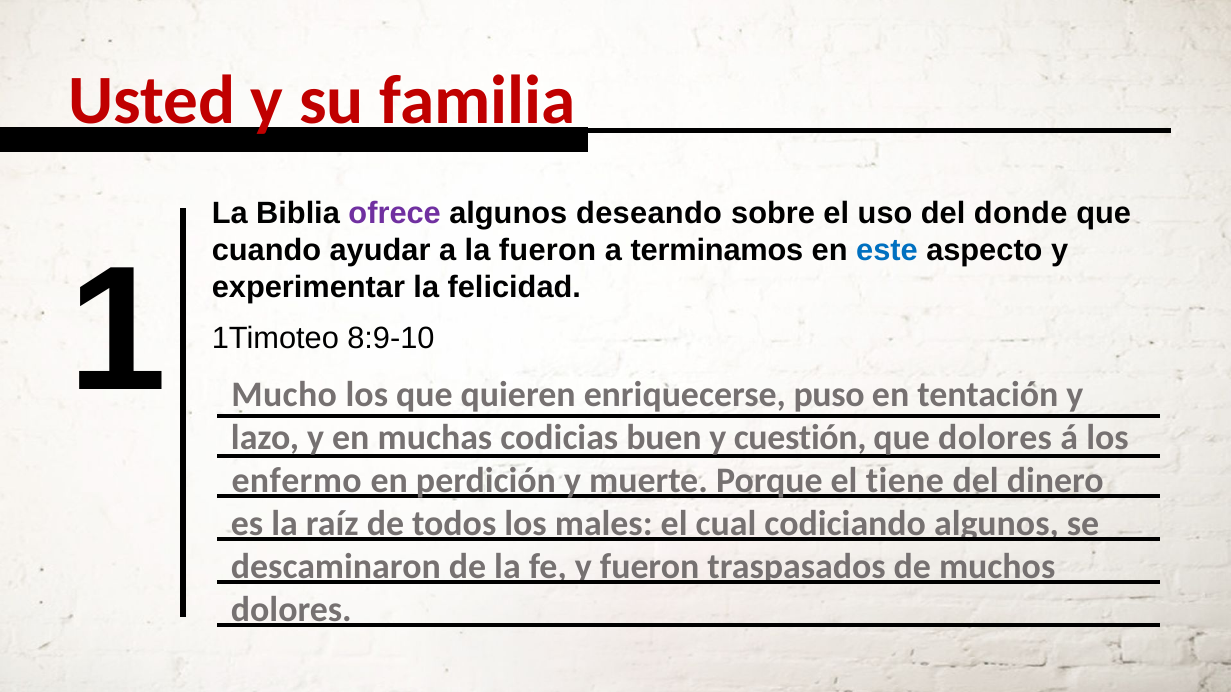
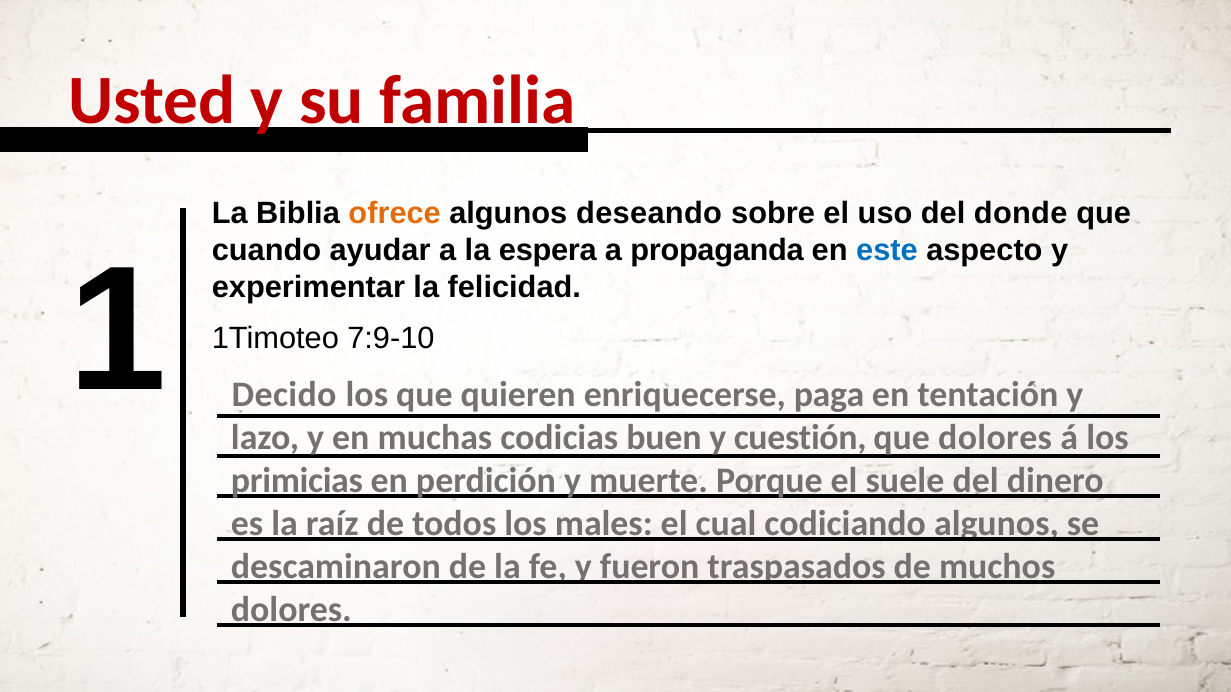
ofrece colour: purple -> orange
la fueron: fueron -> espera
terminamos: terminamos -> propaganda
Mucho: Mucho -> Decido
puso: puso -> paga
8:9-10: 8:9-10 -> 7:9-10
enfermo: enfermo -> primicias
tiene: tiene -> suele
